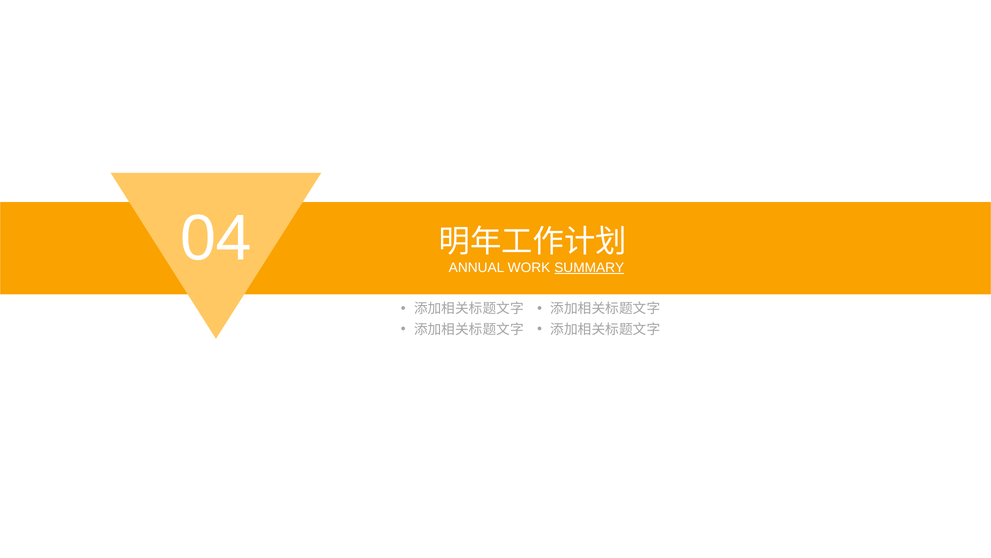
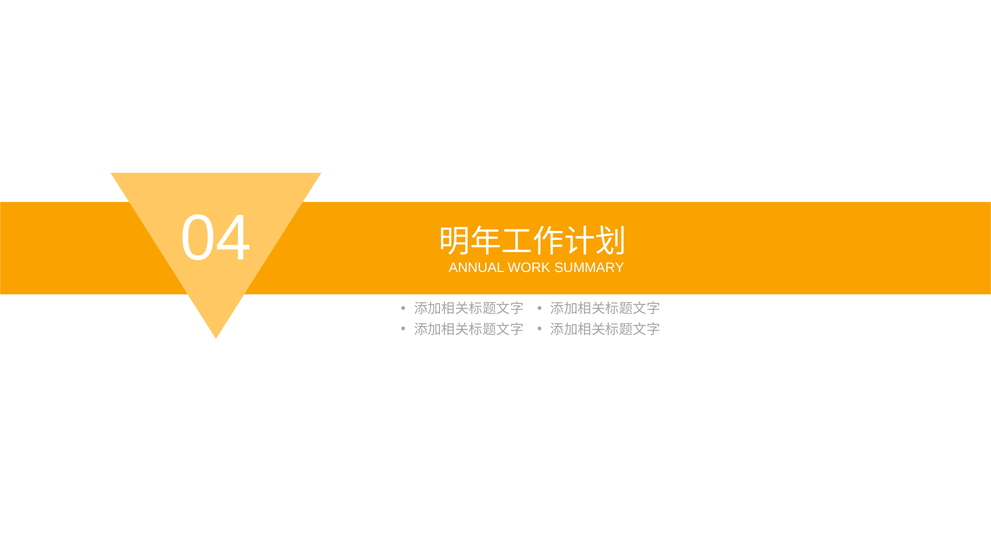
SUMMARY underline: present -> none
